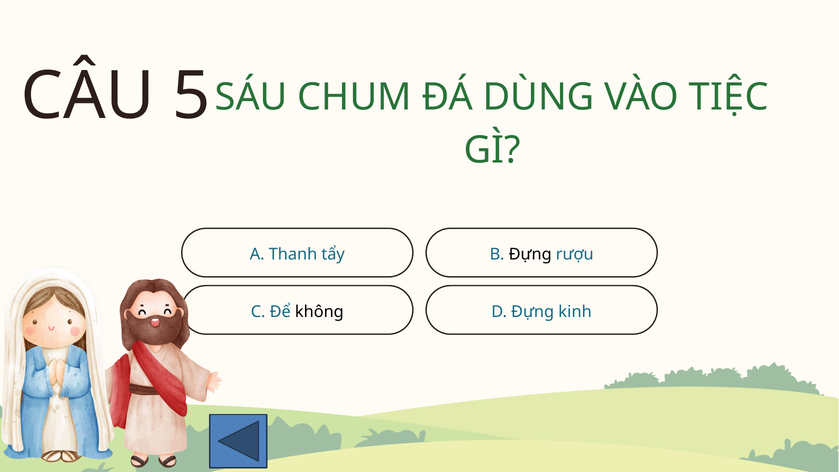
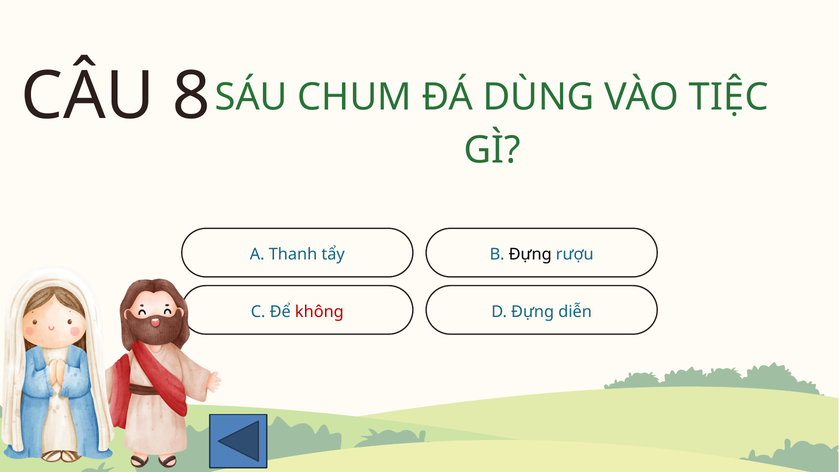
5: 5 -> 8
không colour: black -> red
kinh: kinh -> diễn
